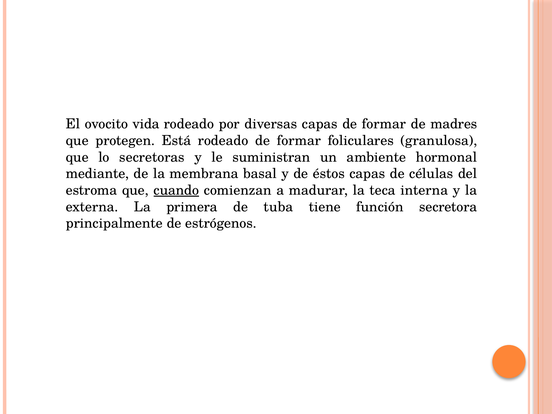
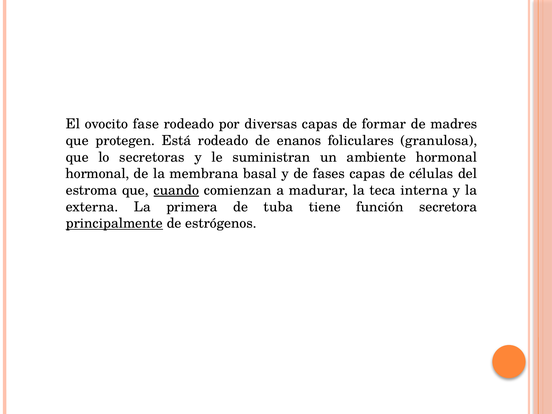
vida: vida -> fase
rodeado de formar: formar -> enanos
mediante at (97, 174): mediante -> hormonal
éstos: éstos -> fases
principalmente underline: none -> present
